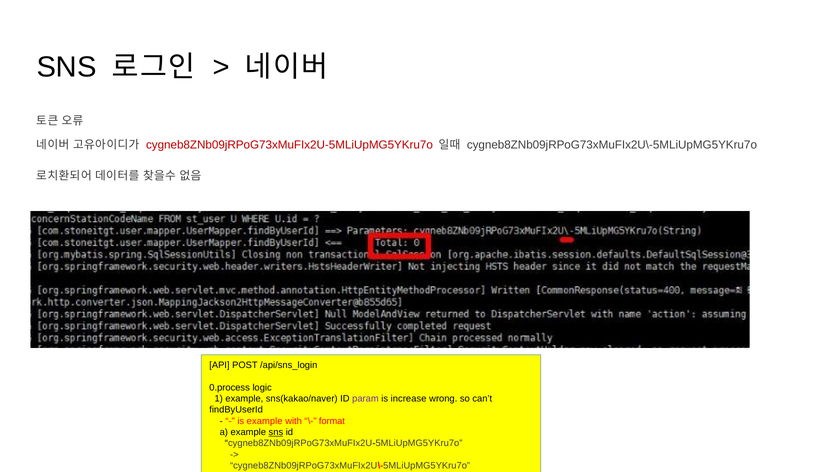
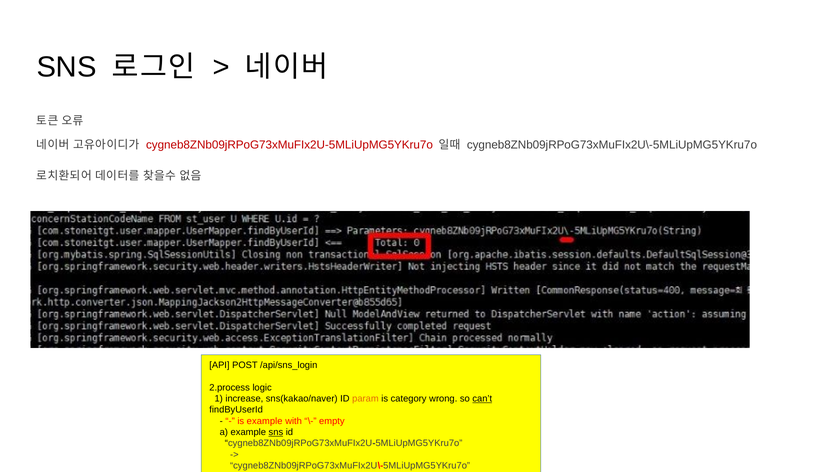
0.process: 0.process -> 2.process
1 example: example -> increase
param colour: purple -> orange
increase: increase -> category
can’t underline: none -> present
format: format -> empty
